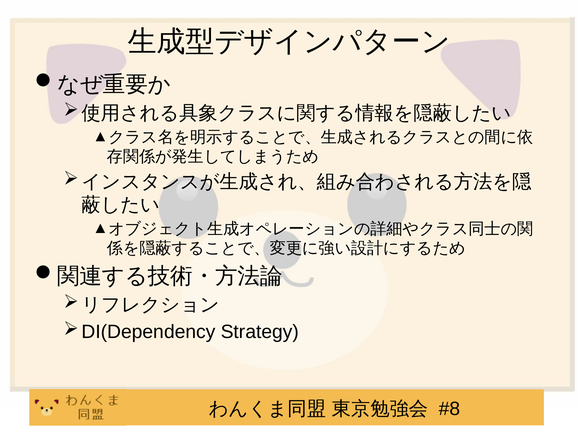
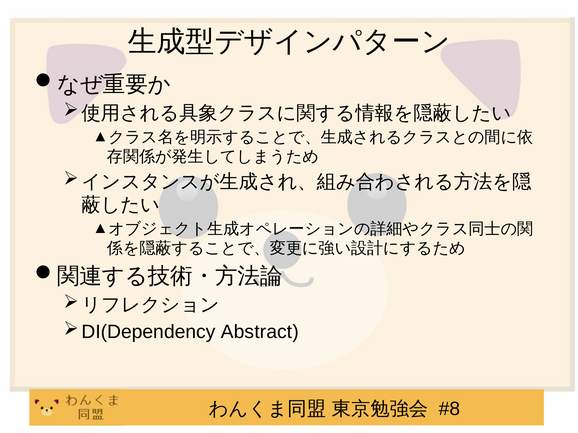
Strategy: Strategy -> Abstract
